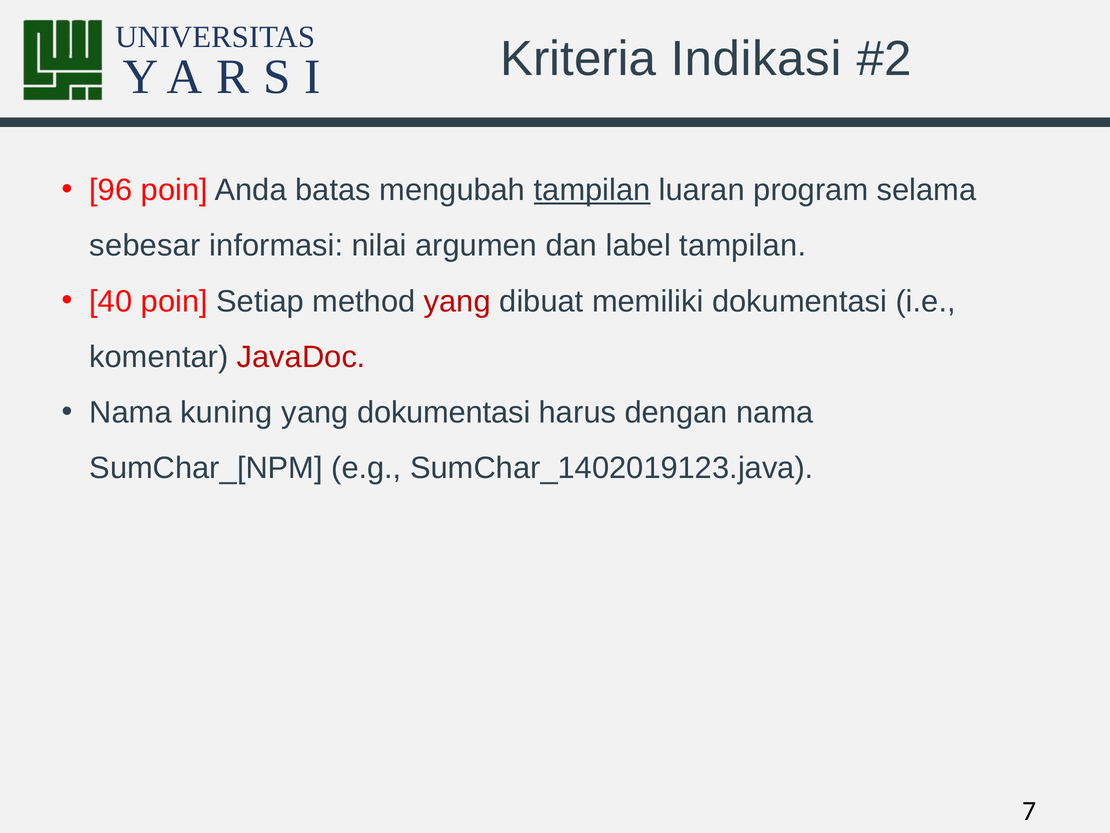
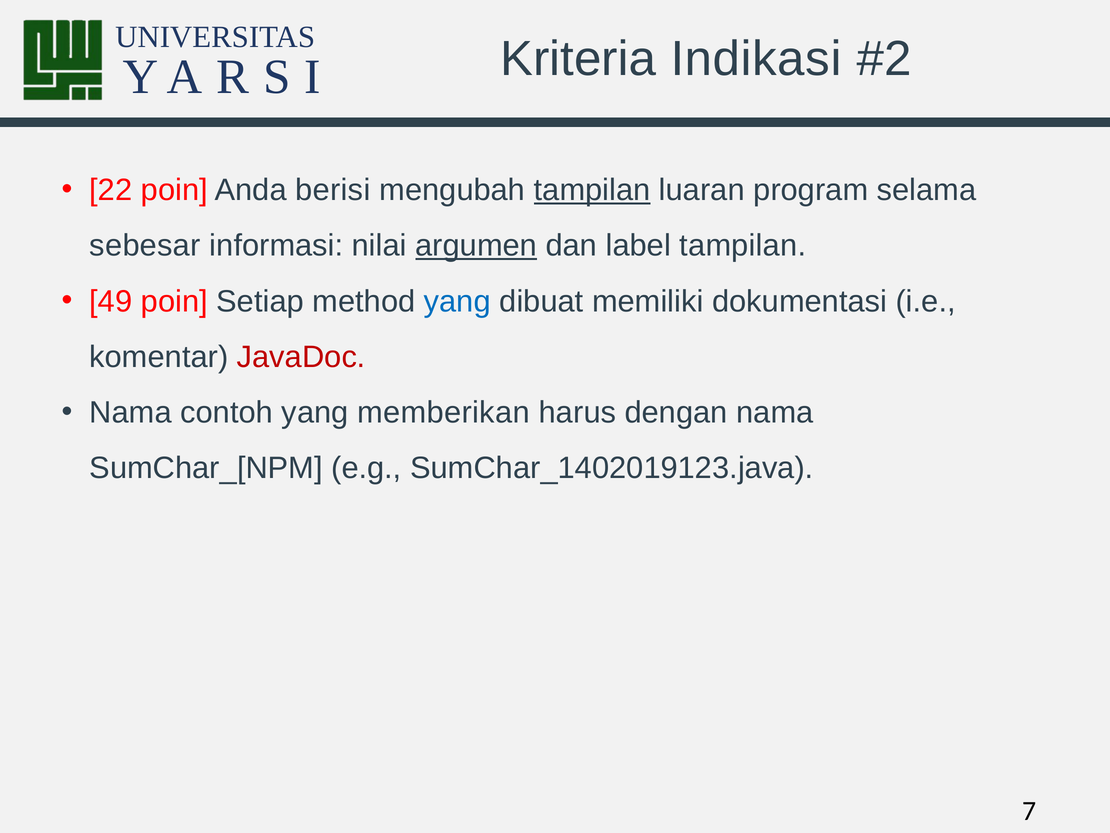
96: 96 -> 22
batas: batas -> berisi
argumen underline: none -> present
40: 40 -> 49
yang at (457, 301) colour: red -> blue
kuning: kuning -> contoh
yang dokumentasi: dokumentasi -> memberikan
